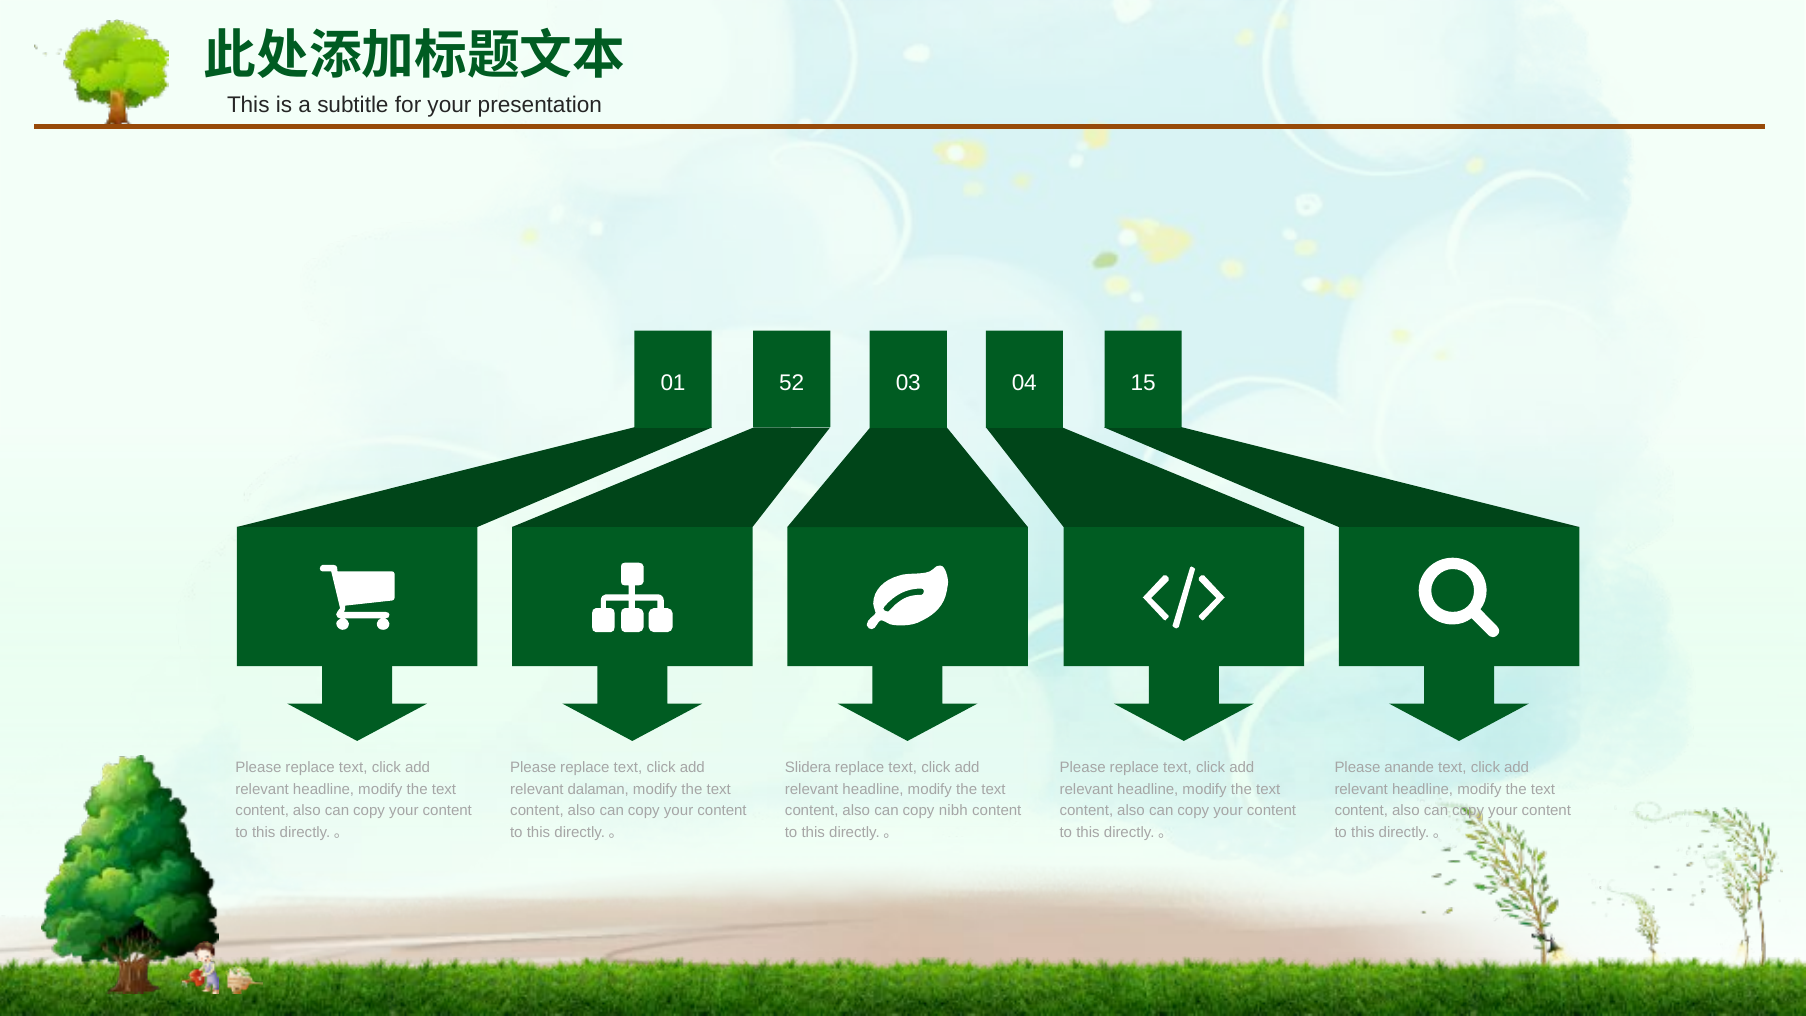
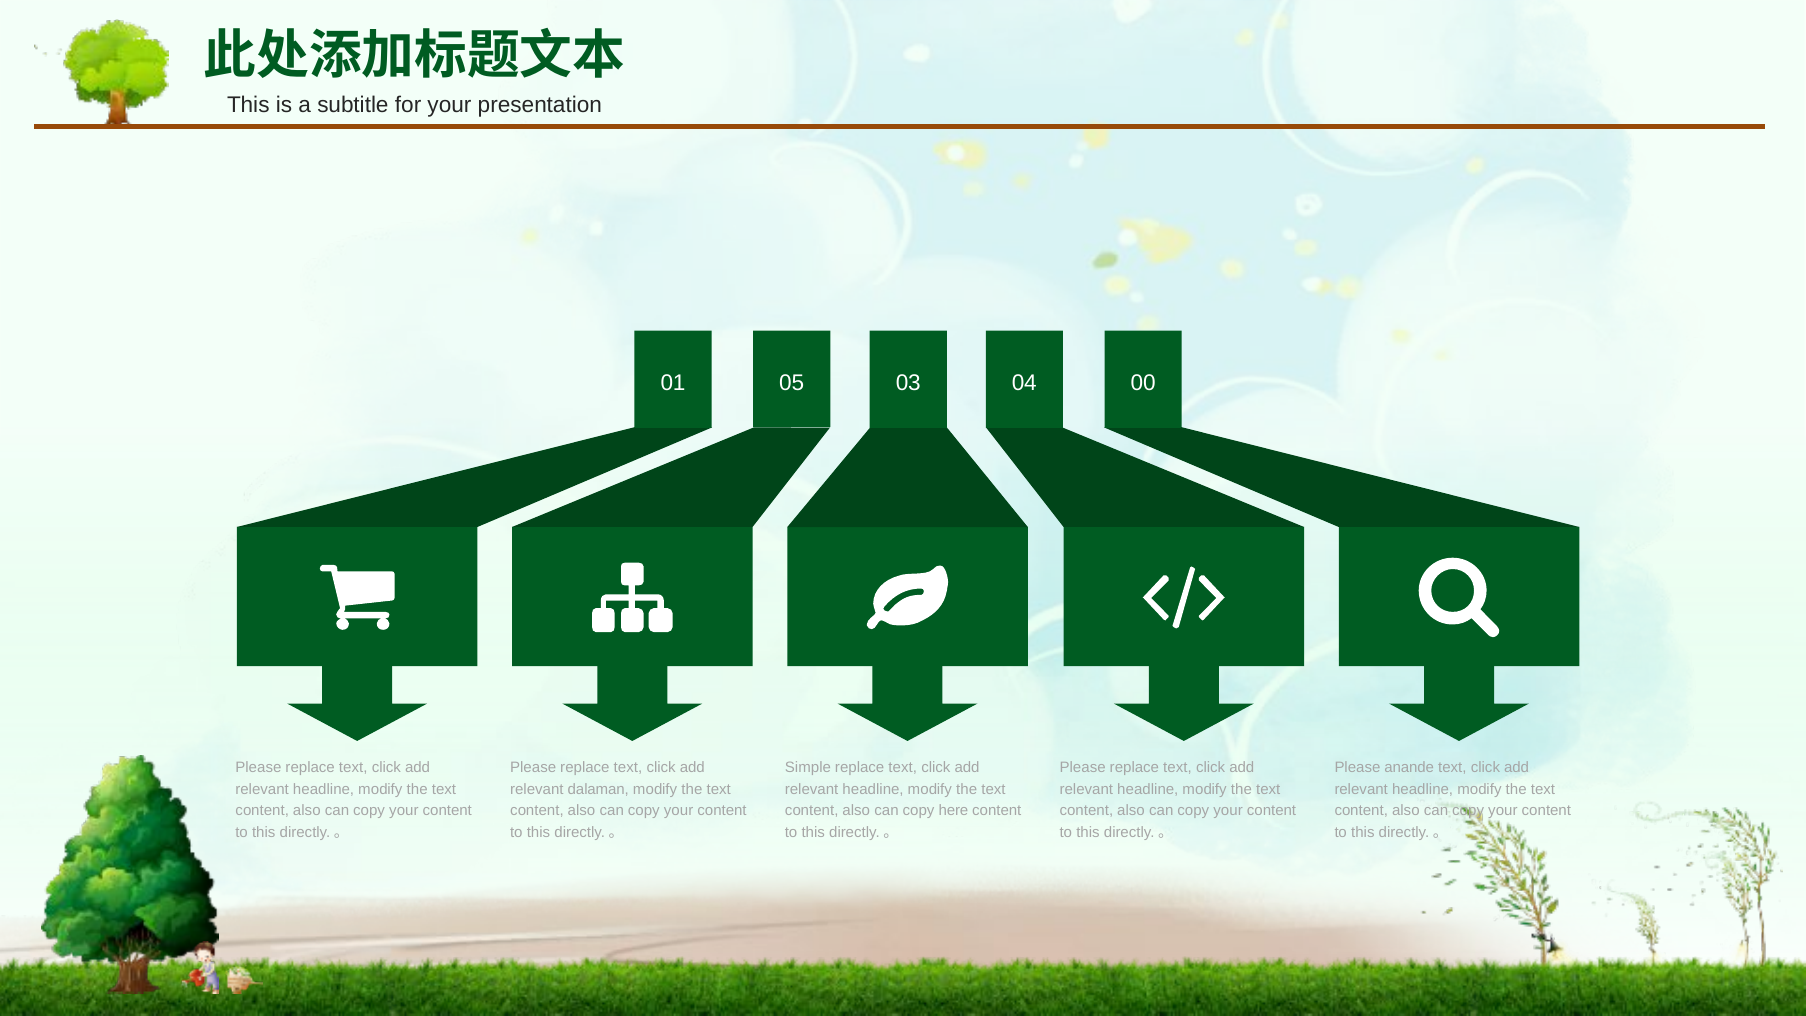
52: 52 -> 05
15: 15 -> 00
Slidera: Slidera -> Simple
nibh: nibh -> here
